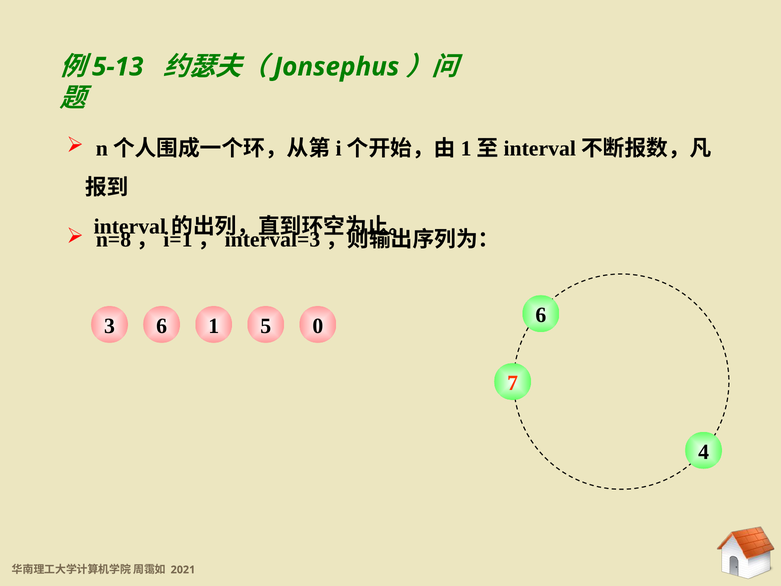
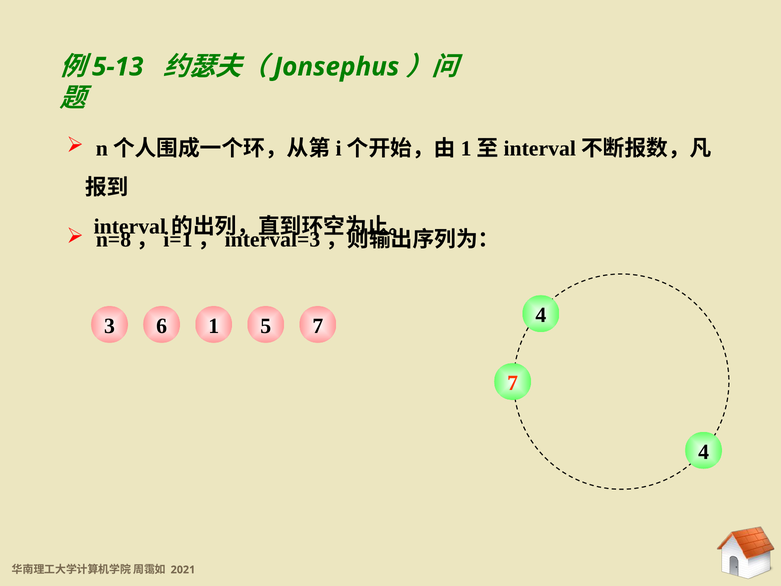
1 0: 0 -> 7
6 6: 6 -> 4
